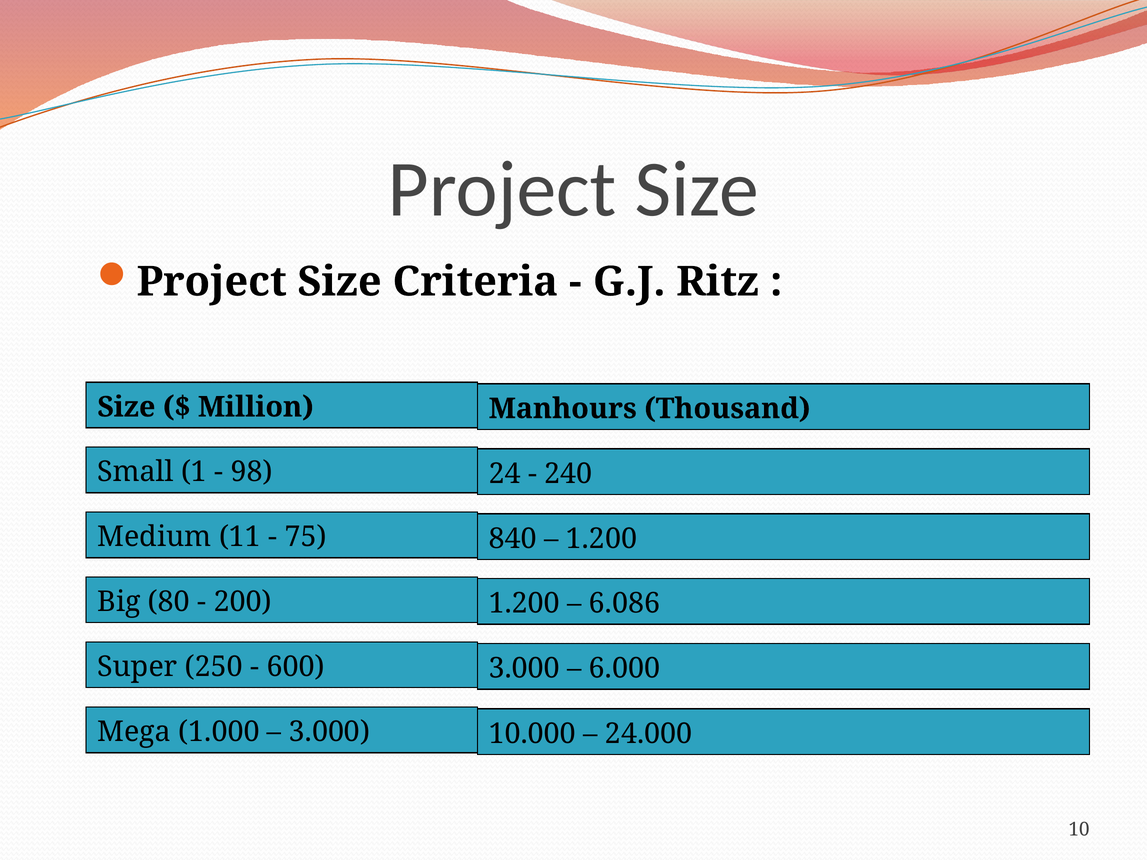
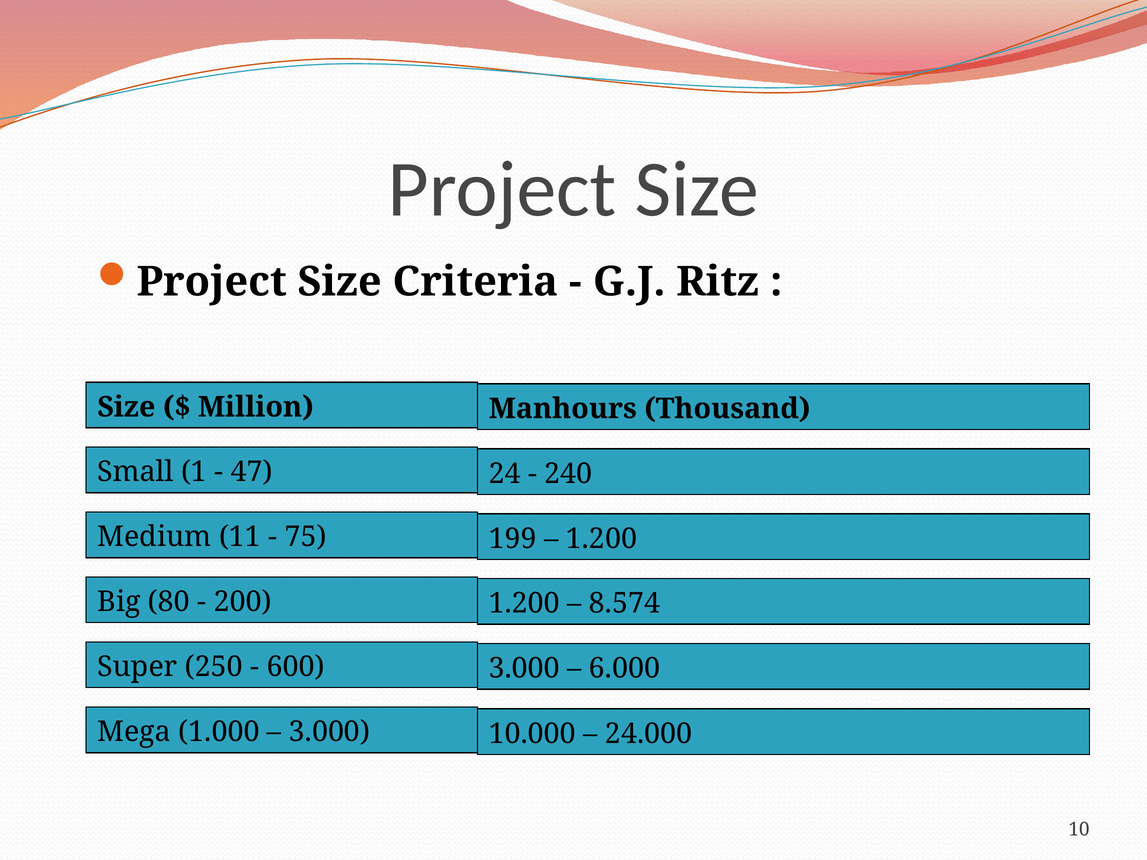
98: 98 -> 47
840: 840 -> 199
6.086: 6.086 -> 8.574
